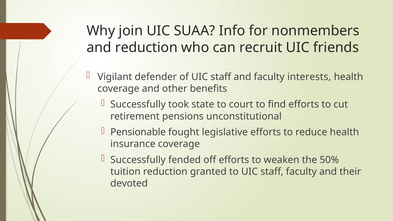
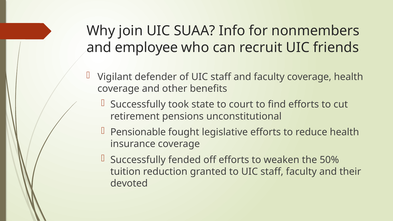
and reduction: reduction -> employee
faculty interests: interests -> coverage
